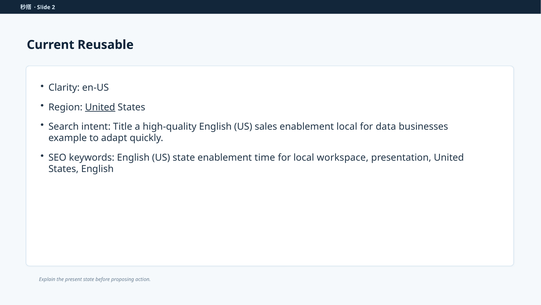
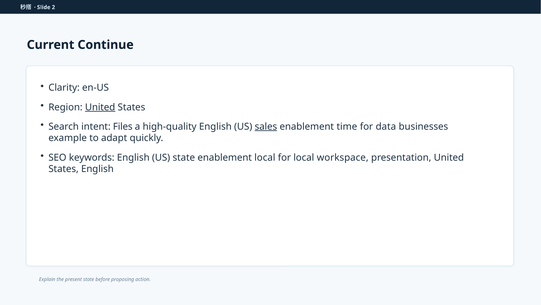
Reusable: Reusable -> Continue
Title: Title -> Files
sales underline: none -> present
enablement local: local -> time
enablement time: time -> local
